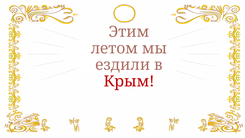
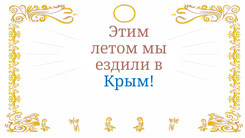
Крым colour: red -> blue
